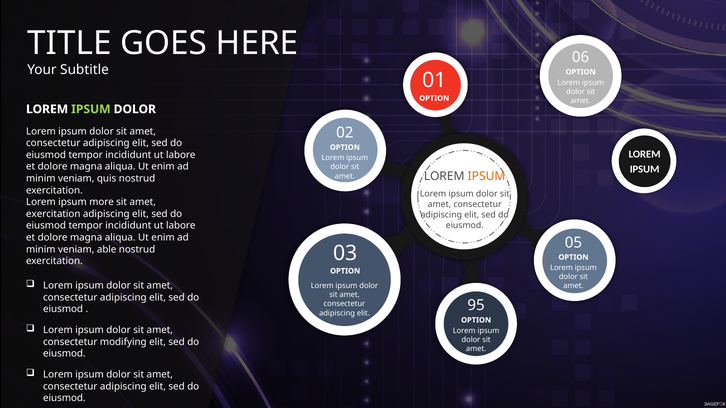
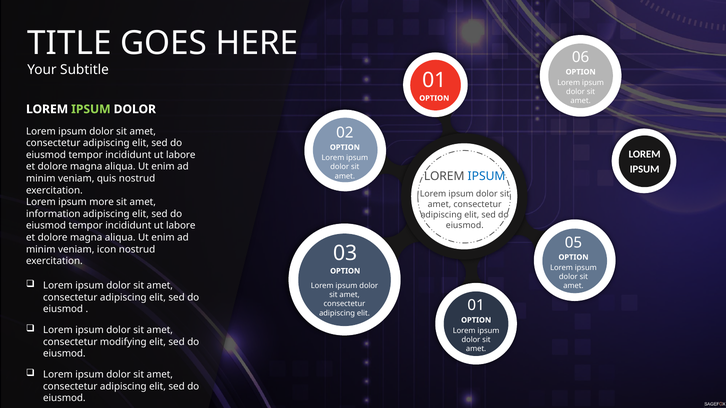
IPSUM at (487, 177) colour: orange -> blue
exercitation at (53, 214): exercitation -> information
able: able -> icon
elit 95: 95 -> 01
